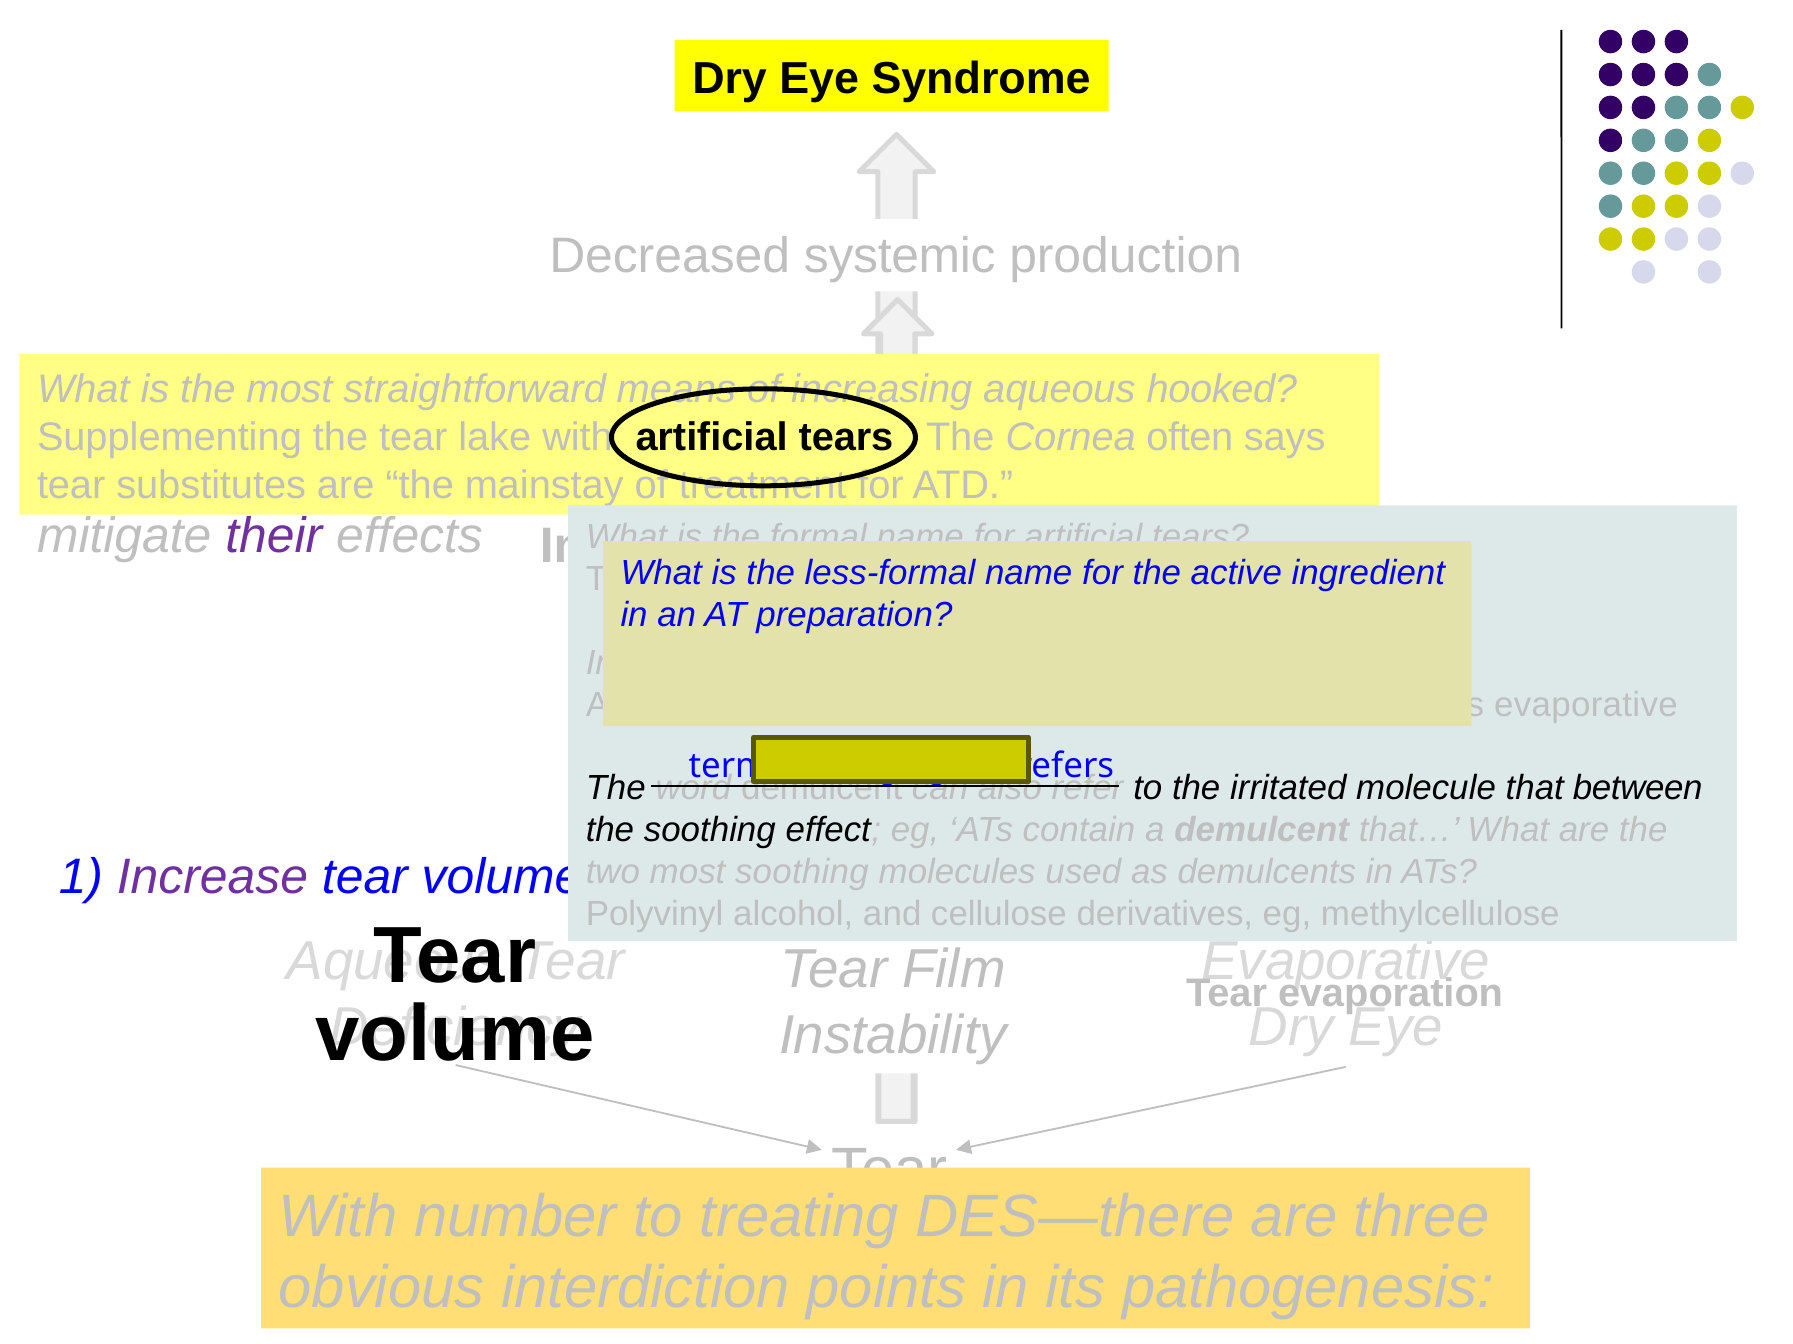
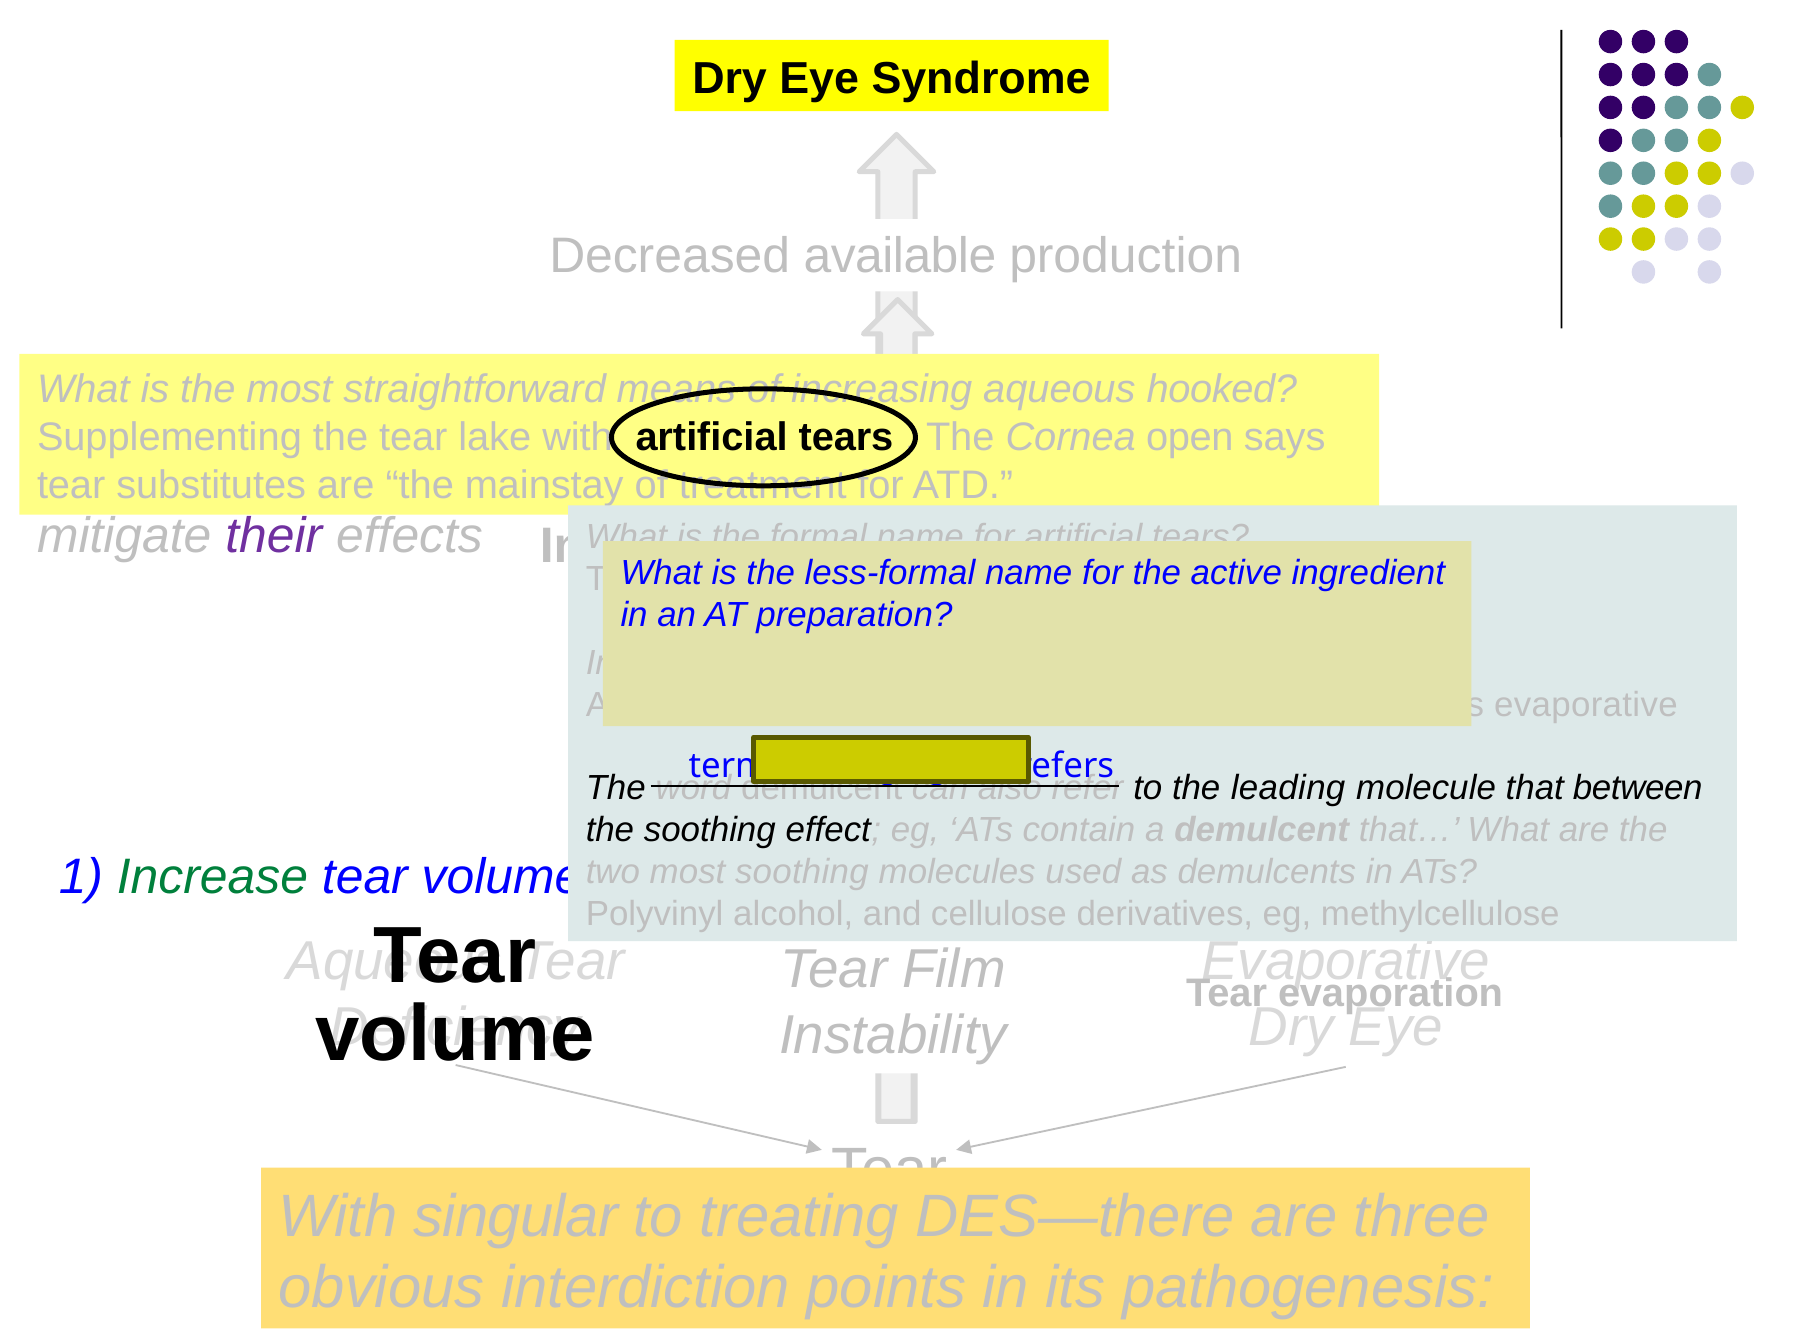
systemic: systemic -> available
often: often -> open
irritated: irritated -> leading
Increase colour: purple -> green
With number: number -> singular
